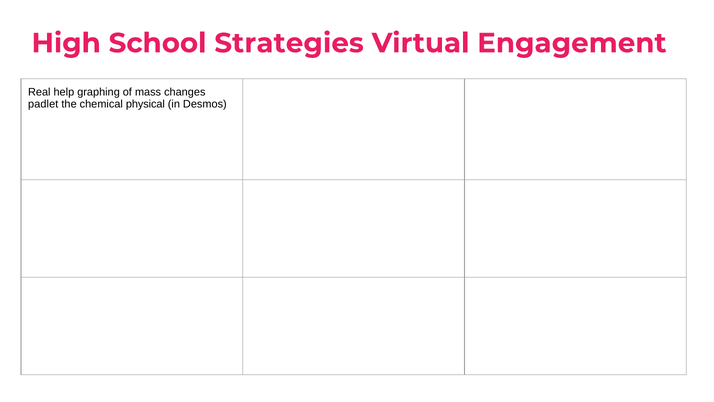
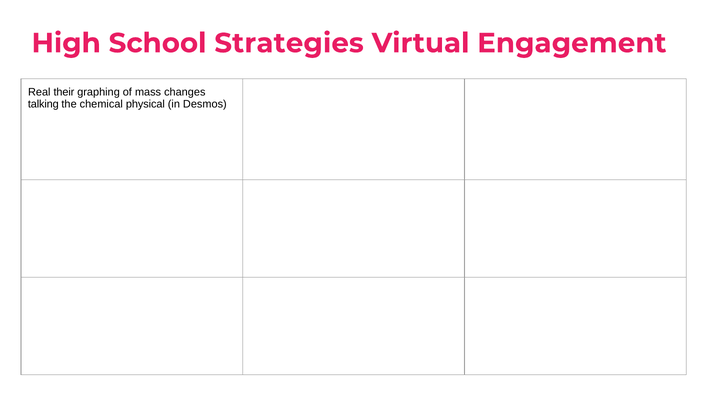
help: help -> their
padlet: padlet -> talking
